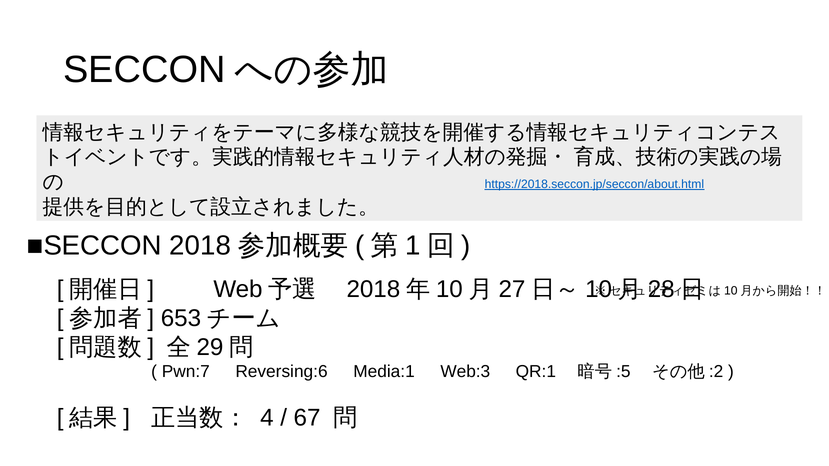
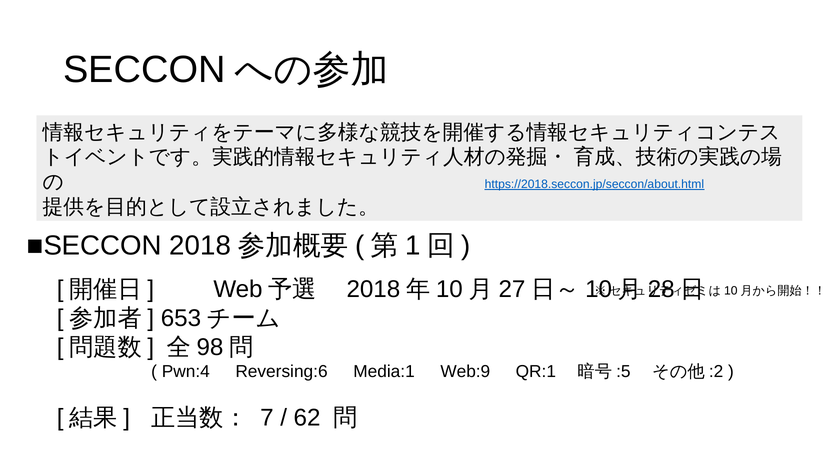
29: 29 -> 98
Pwn:7: Pwn:7 -> Pwn:4
Web:3: Web:3 -> Web:9
4: 4 -> 7
67: 67 -> 62
